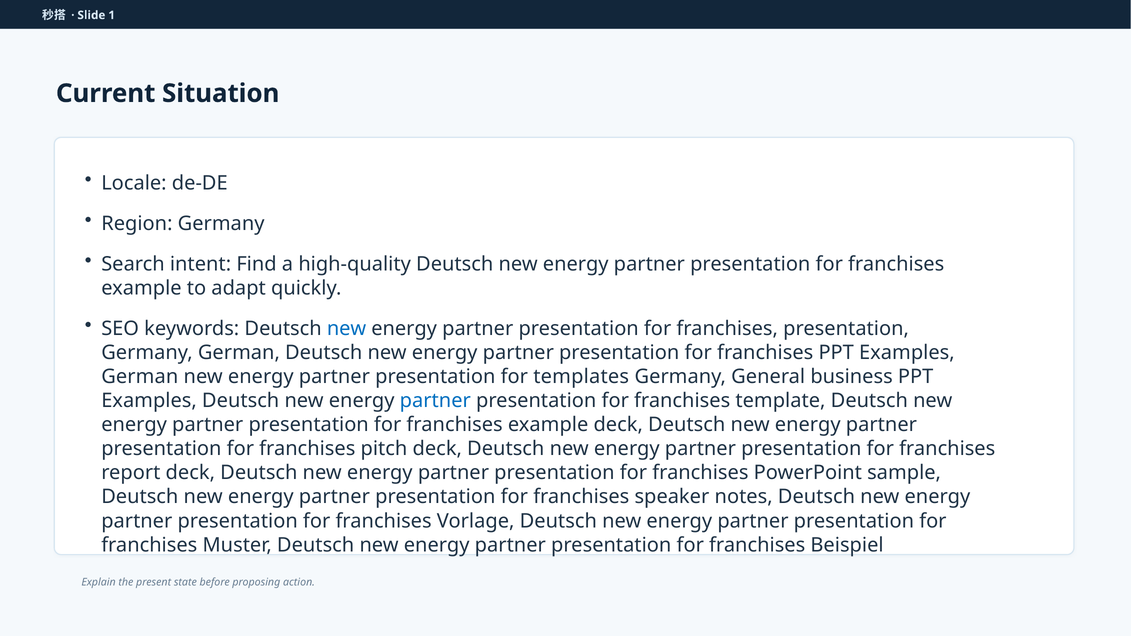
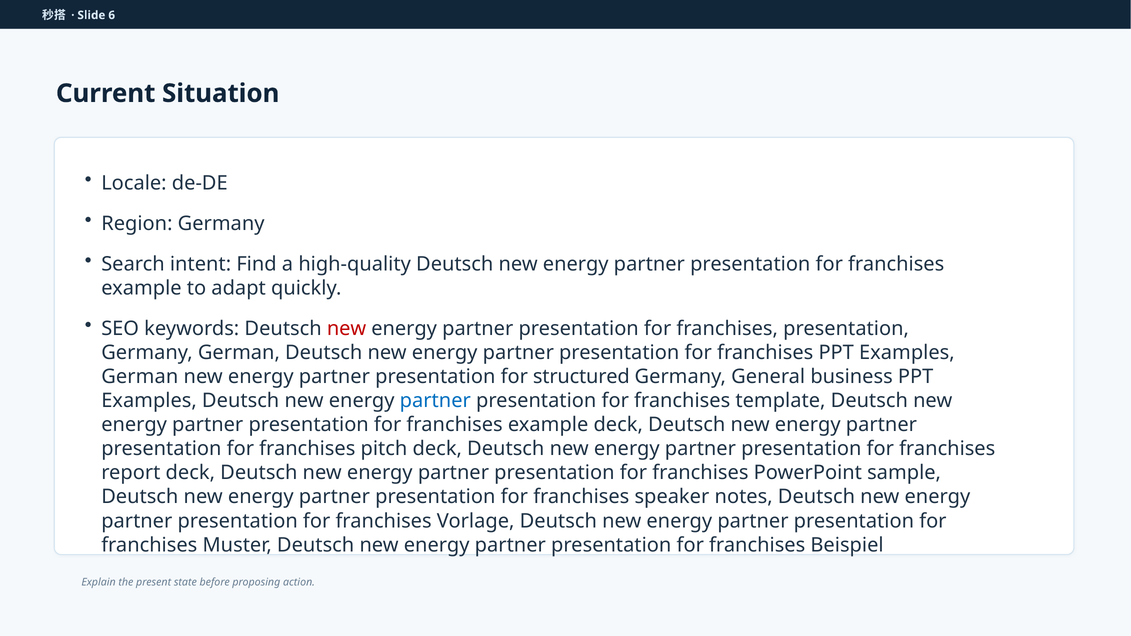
1: 1 -> 6
new at (347, 329) colour: blue -> red
templates: templates -> structured
